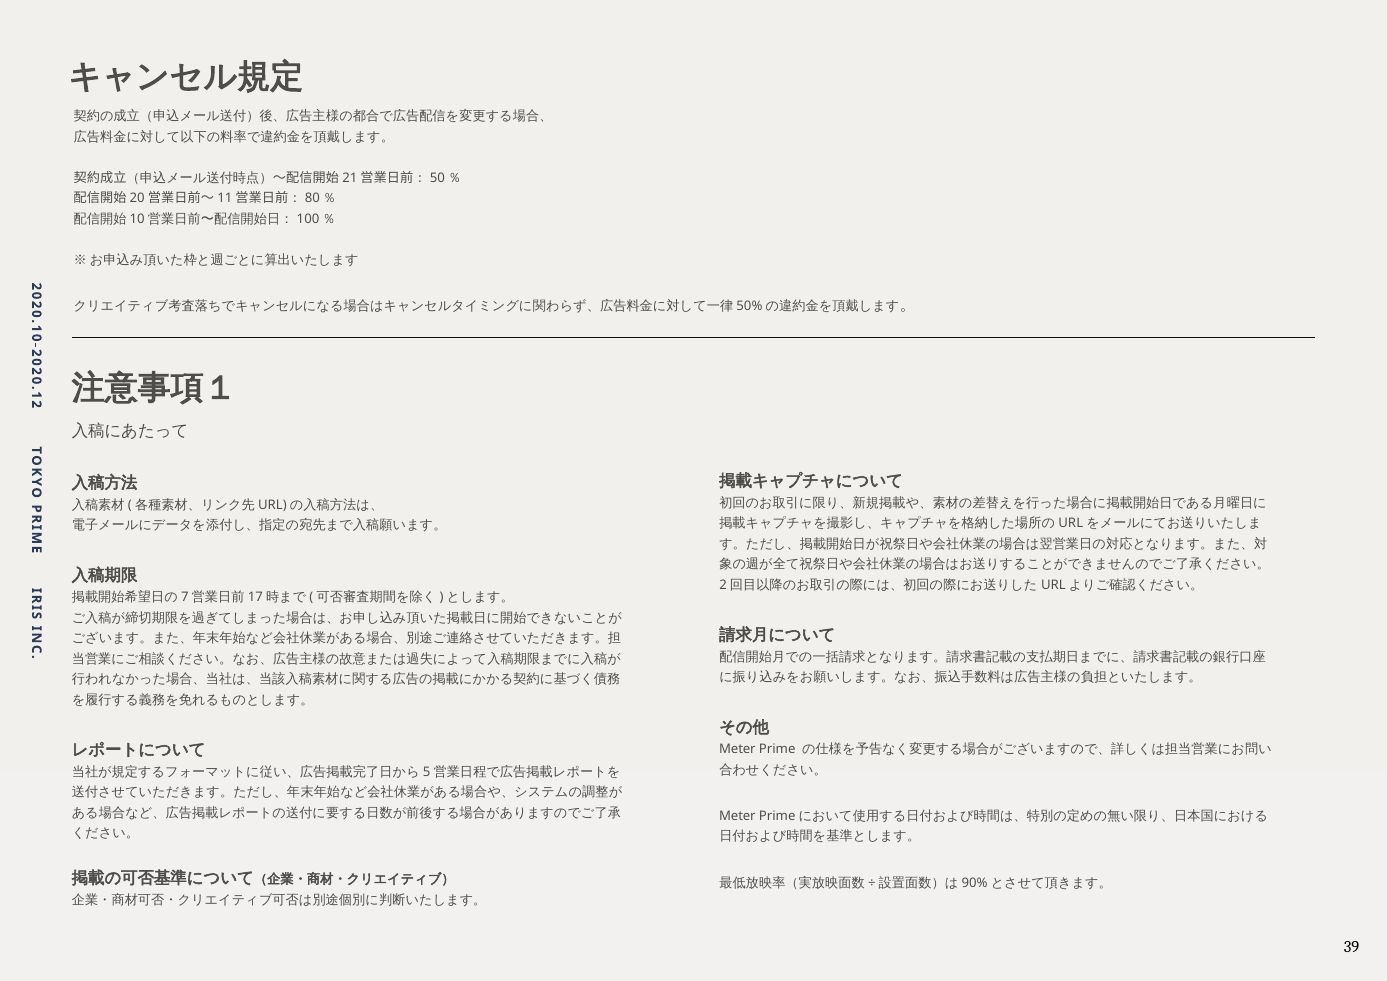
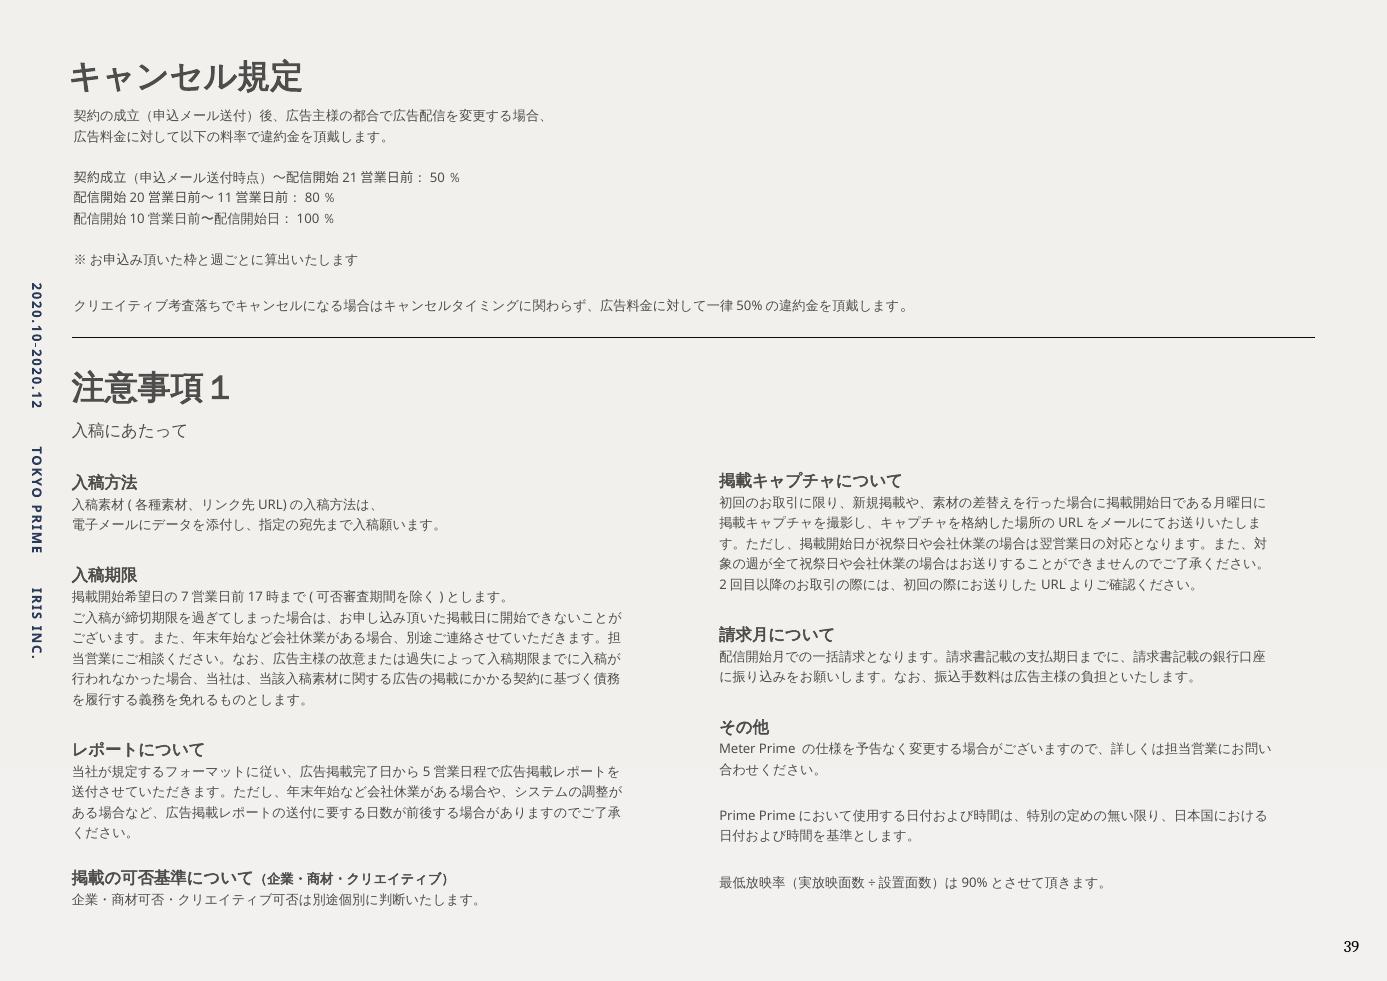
Meter at (737, 816): Meter -> Prime
